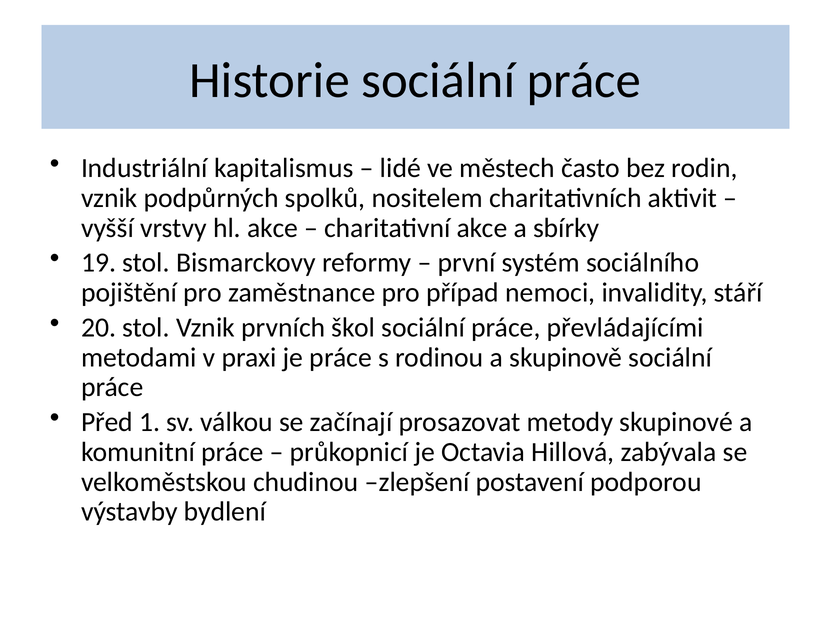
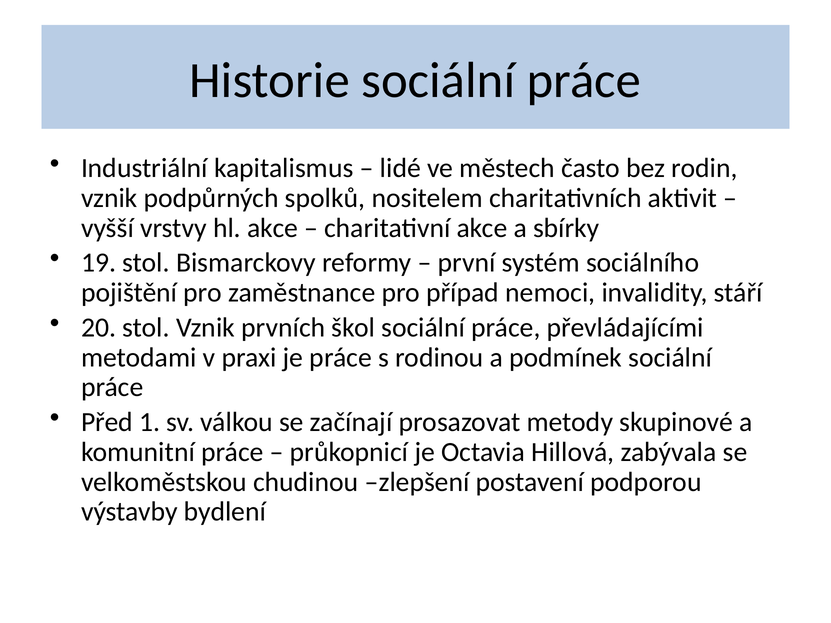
skupinově: skupinově -> podmínek
